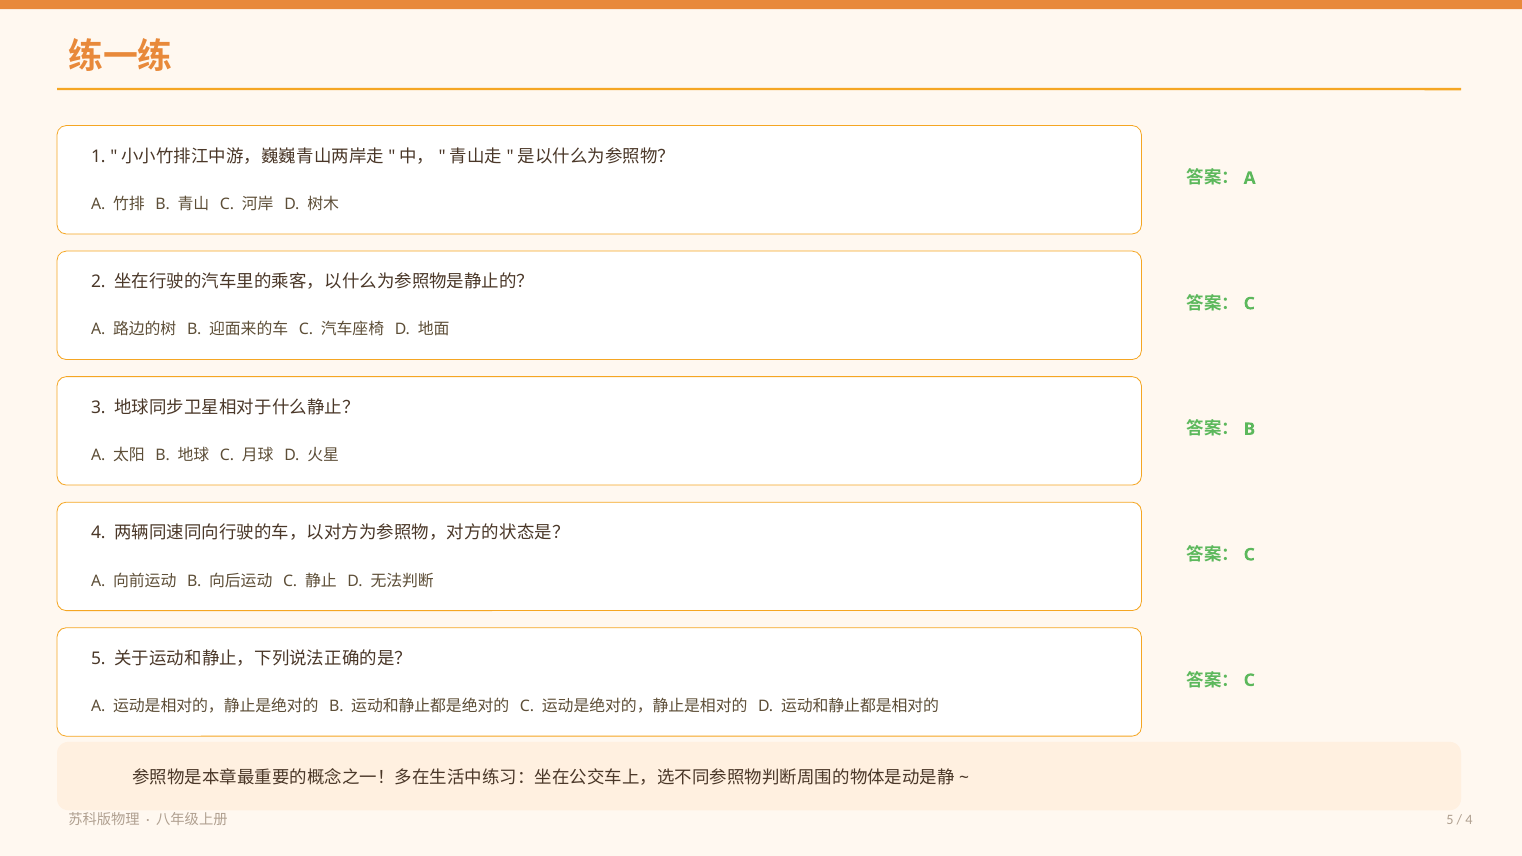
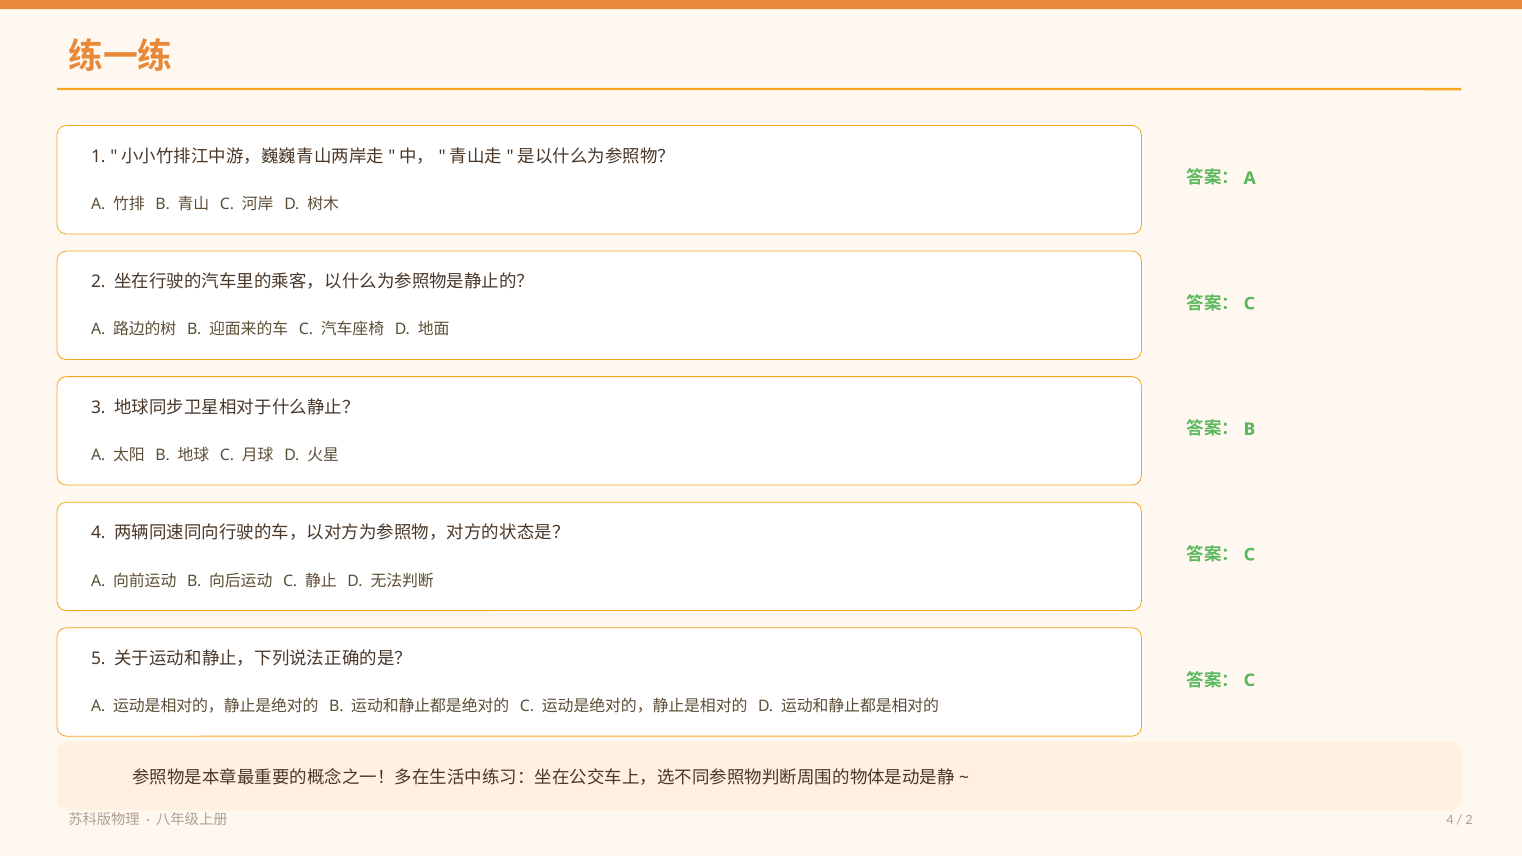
5 at (1450, 820): 5 -> 4
4 at (1469, 820): 4 -> 2
